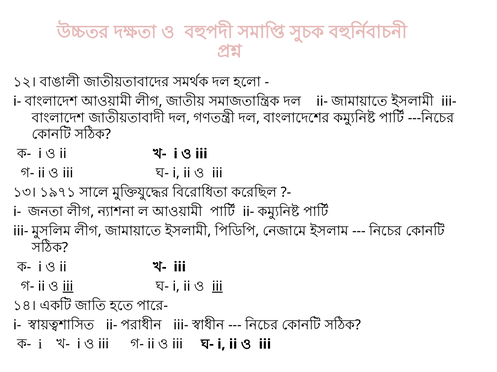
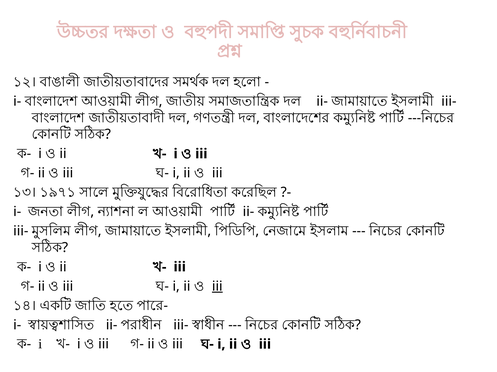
iii at (68, 287) underline: present -> none
